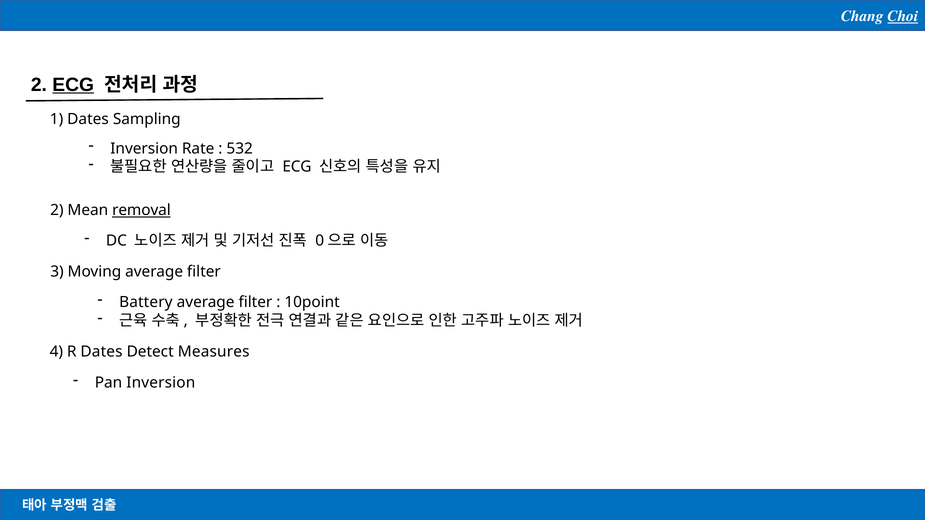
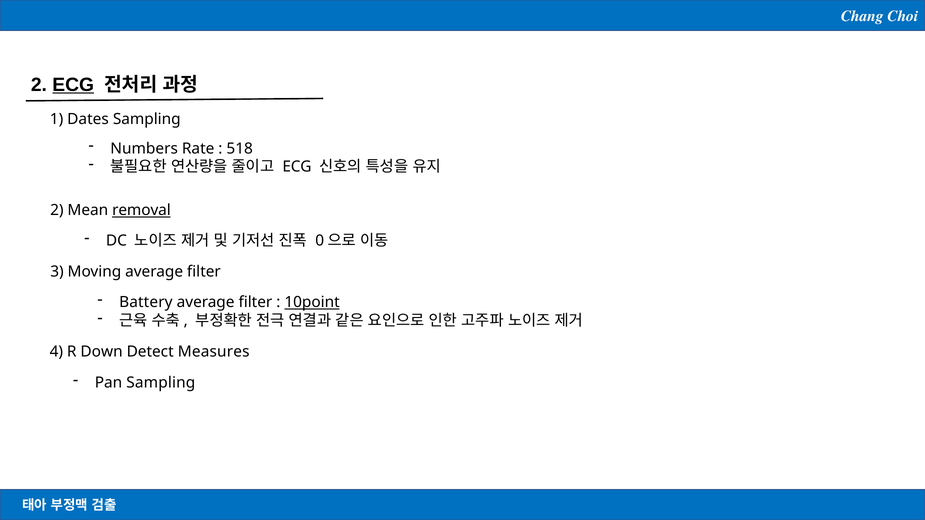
Choi underline: present -> none
Inversion at (144, 149): Inversion -> Numbers
532: 532 -> 518
10point underline: none -> present
R Dates: Dates -> Down
Pan Inversion: Inversion -> Sampling
